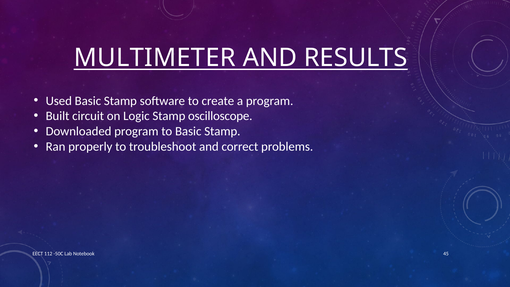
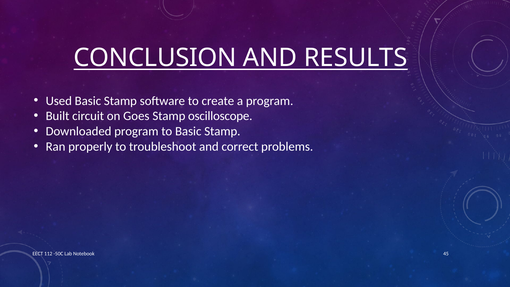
MULTIMETER: MULTIMETER -> CONCLUSION
Logic: Logic -> Goes
